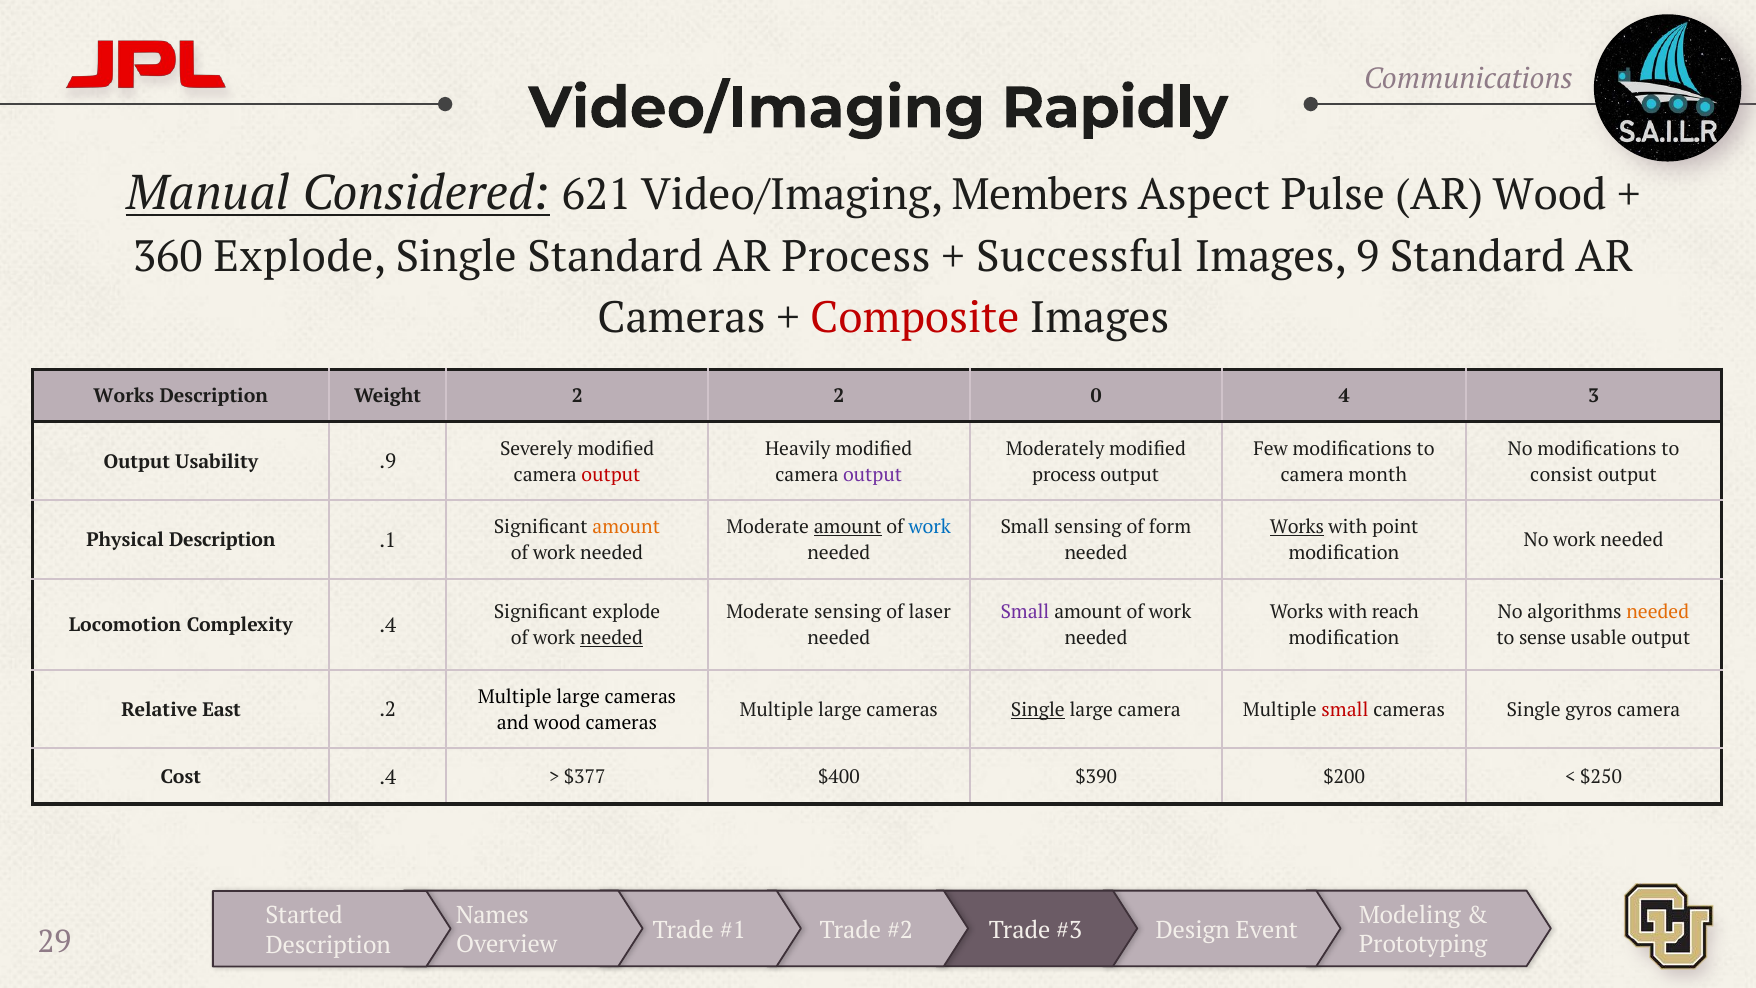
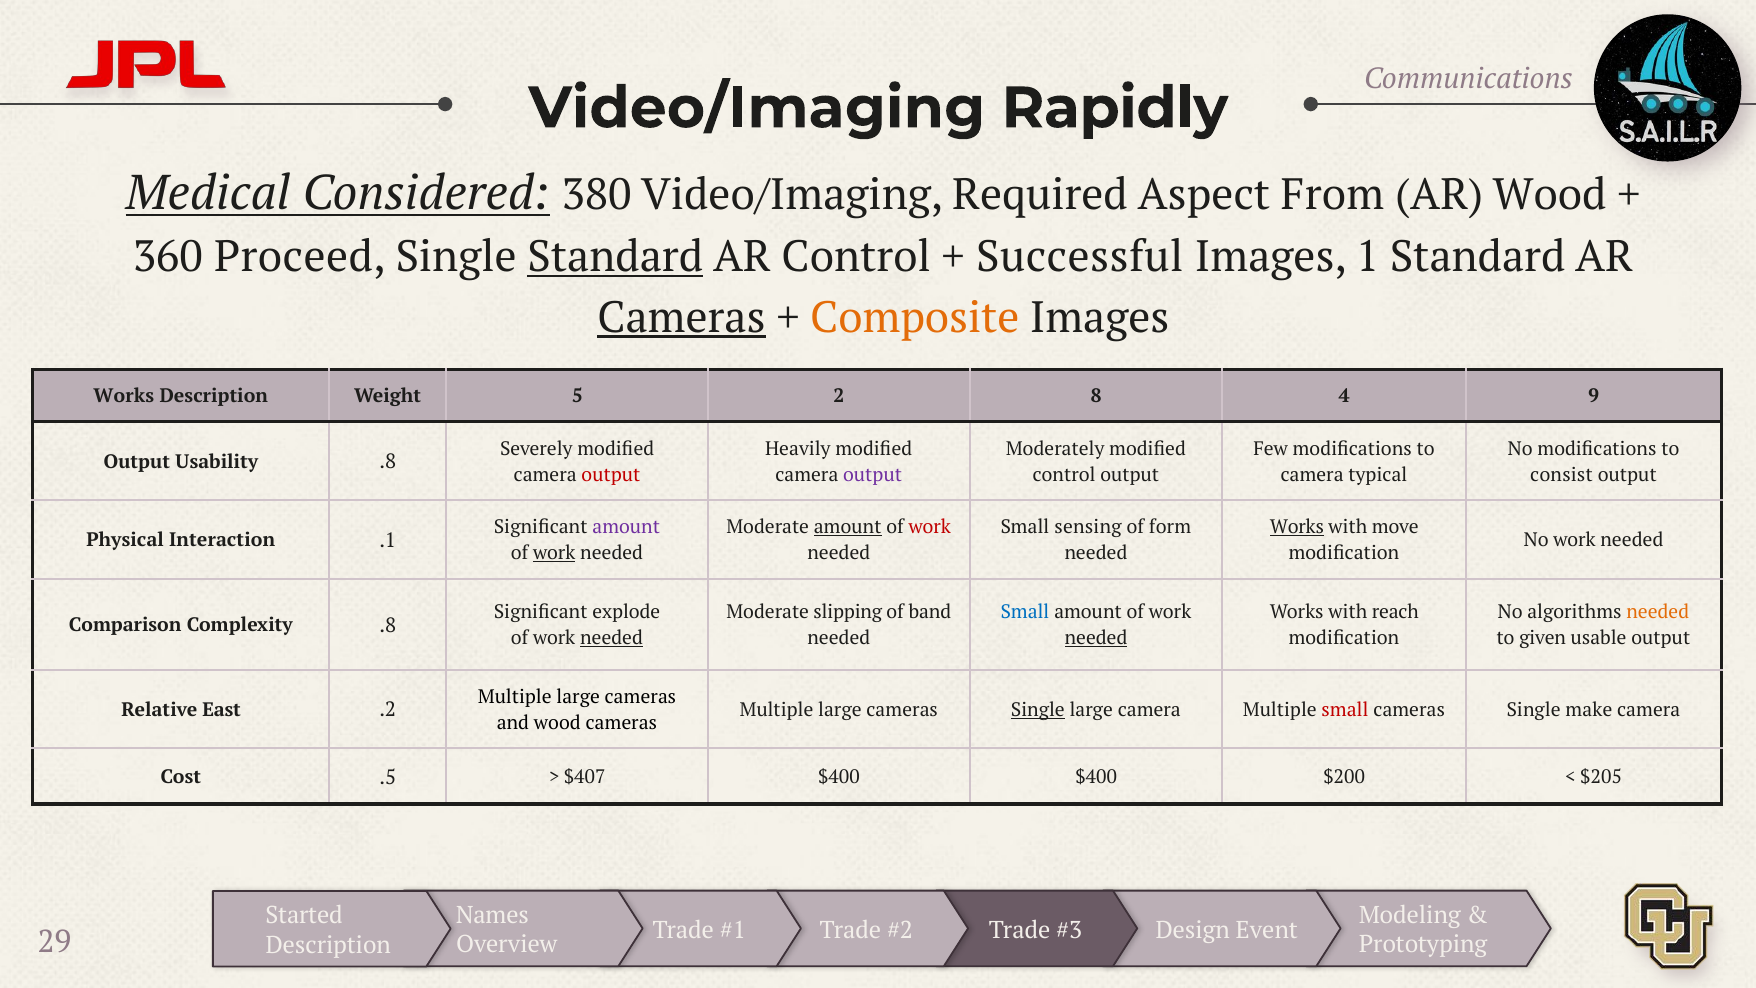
Manual: Manual -> Medical
621: 621 -> 380
Members: Members -> Required
Pulse: Pulse -> From
360 Explode: Explode -> Proceed
Standard at (615, 257) underline: none -> present
AR Process: Process -> Control
9: 9 -> 1
Cameras at (681, 317) underline: none -> present
Composite colour: red -> orange
Weight 2: 2 -> 5
0: 0 -> 8
3: 3 -> 9
Usability .9: .9 -> .8
process at (1064, 475): process -> control
month: month -> typical
amount at (626, 527) colour: orange -> purple
work at (930, 527) colour: blue -> red
point: point -> move
Physical Description: Description -> Interaction
work at (554, 553) underline: none -> present
Moderate sensing: sensing -> slipping
laser: laser -> band
Small at (1025, 612) colour: purple -> blue
Locomotion: Locomotion -> Comparison
Complexity .4: .4 -> .8
needed at (1096, 638) underline: none -> present
sense: sense -> given
gyros: gyros -> make
Cost .4: .4 -> .5
$377: $377 -> $407
$400 $390: $390 -> $400
$250: $250 -> $205
